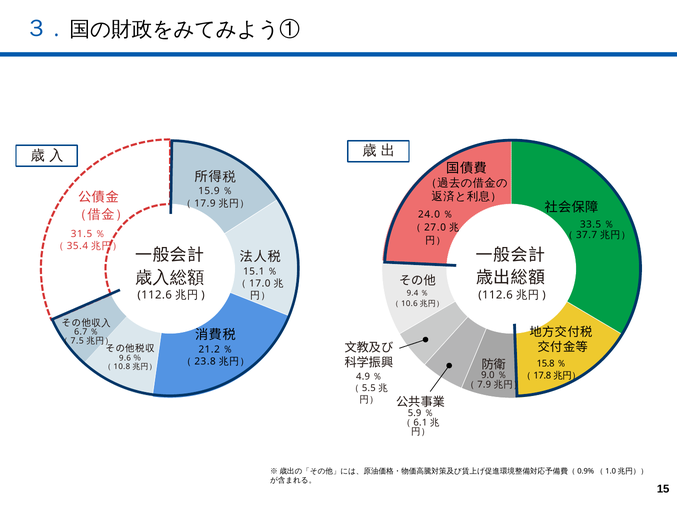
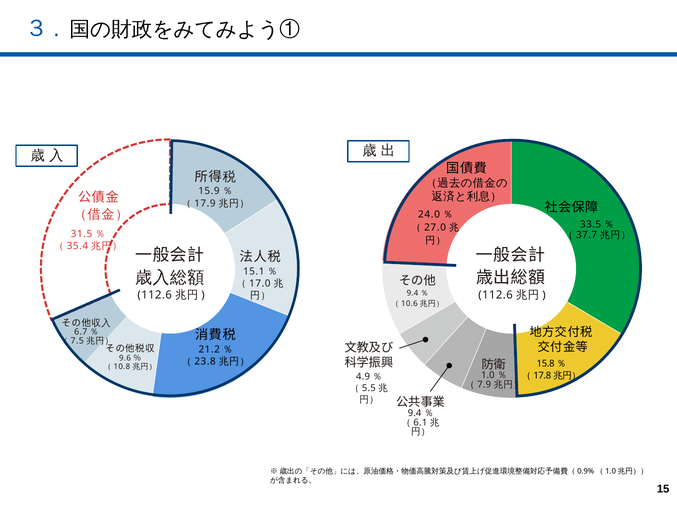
9.0: 9.0 -> 1.0
5.9 at (415, 413): 5.9 -> 9.4
